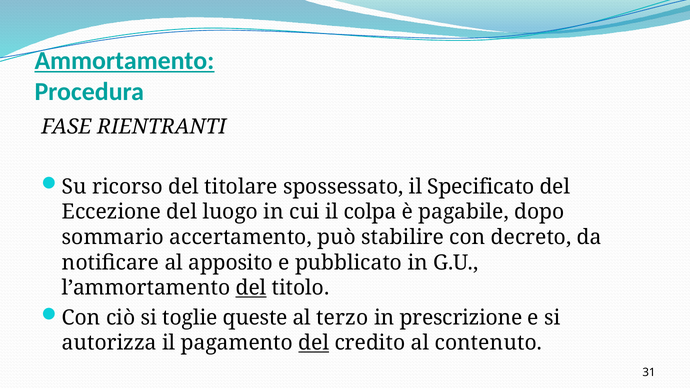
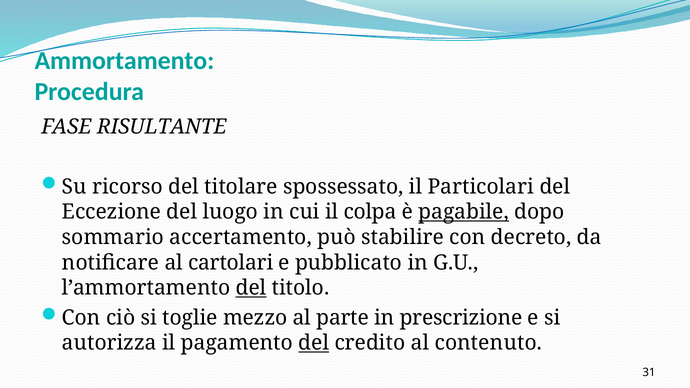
Ammortamento underline: present -> none
RIENTRANTI: RIENTRANTI -> RISULTANTE
Specificato: Specificato -> Particolari
pagabile underline: none -> present
apposito: apposito -> cartolari
queste: queste -> mezzo
terzo: terzo -> parte
